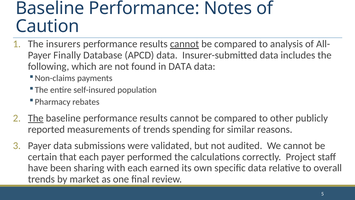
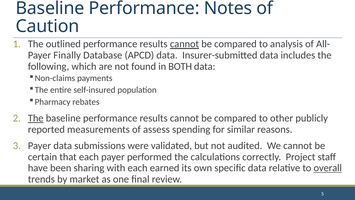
insurers: insurers -> outlined
in DATA: DATA -> BOTH
of trends: trends -> assess
overall underline: none -> present
